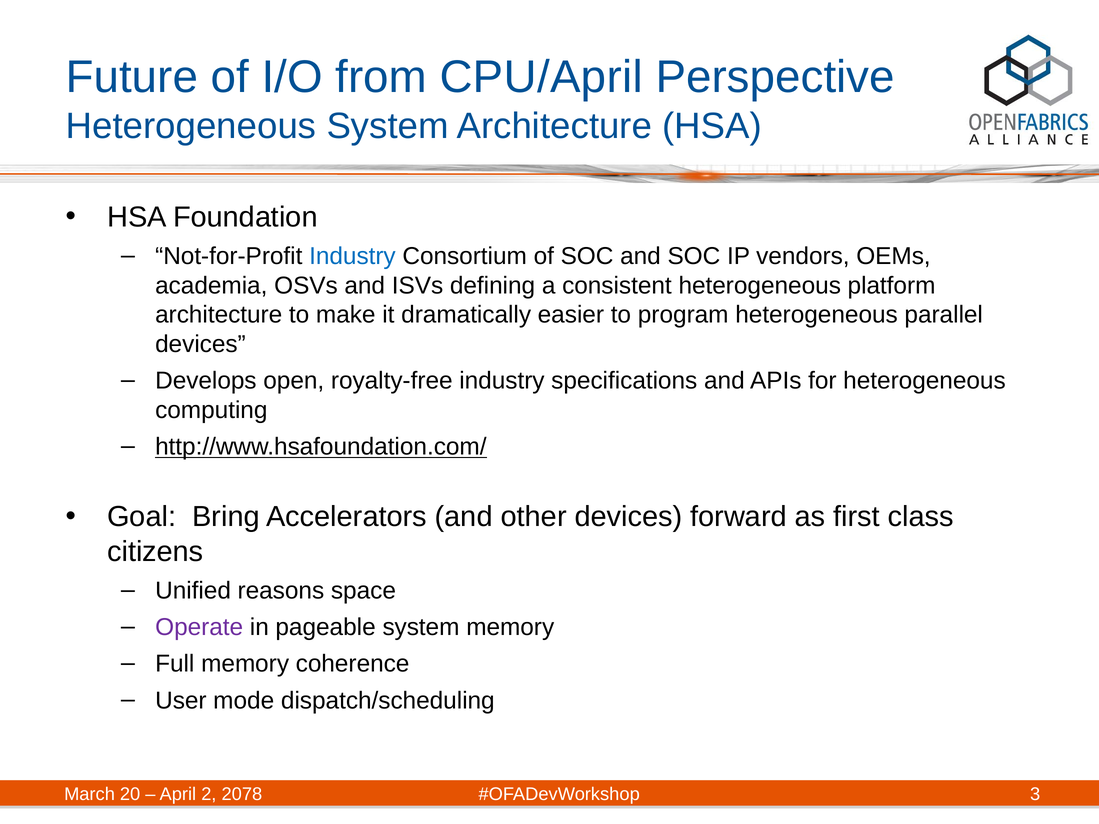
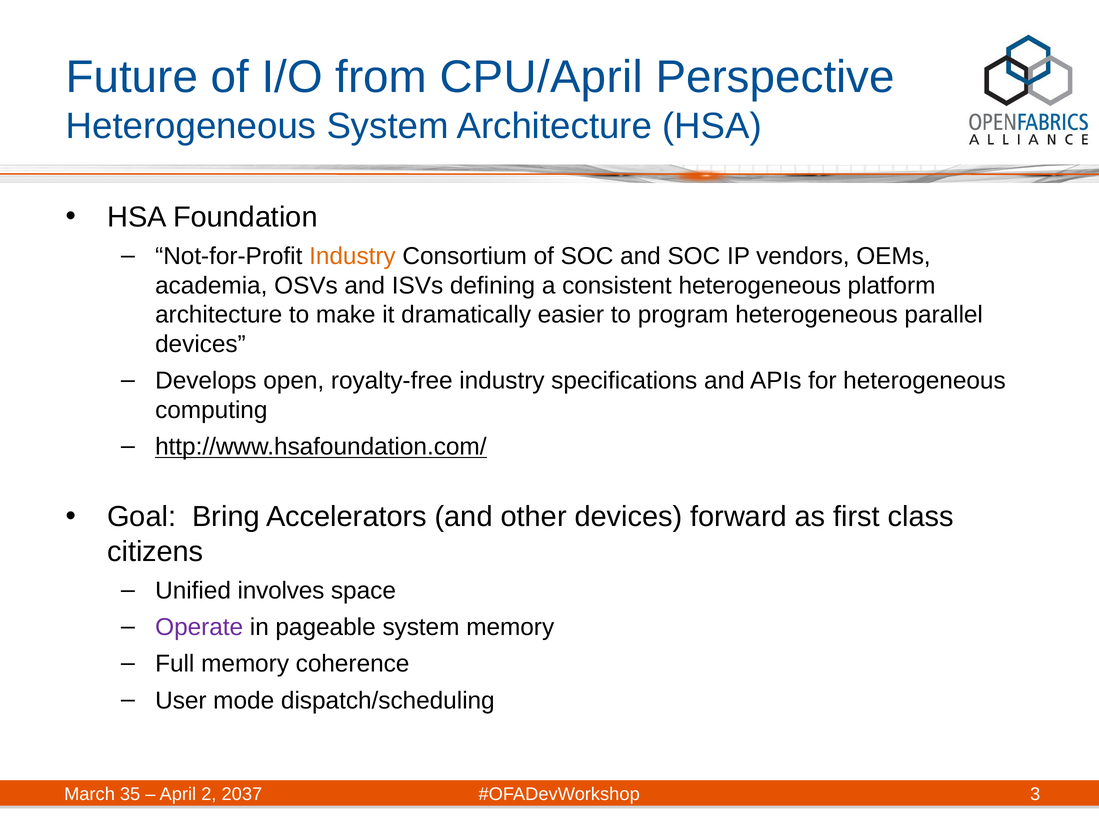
Industry at (352, 256) colour: blue -> orange
reasons: reasons -> involves
20: 20 -> 35
2078: 2078 -> 2037
